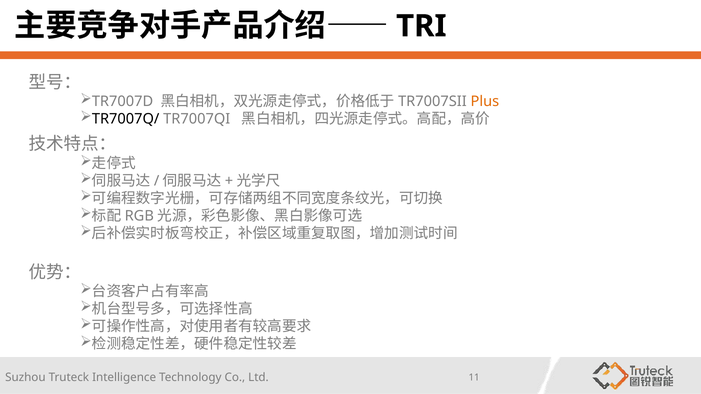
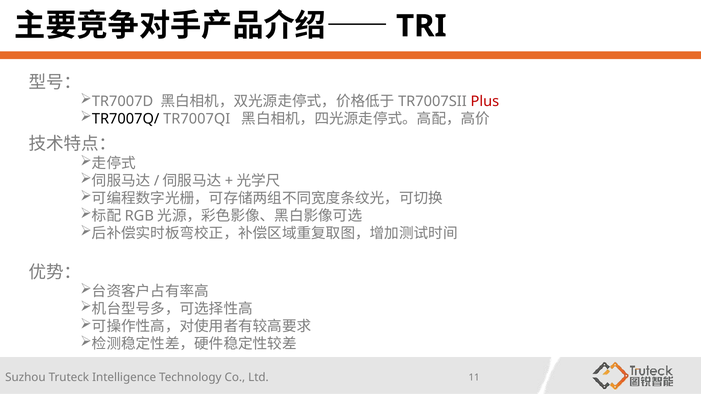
Plus colour: orange -> red
